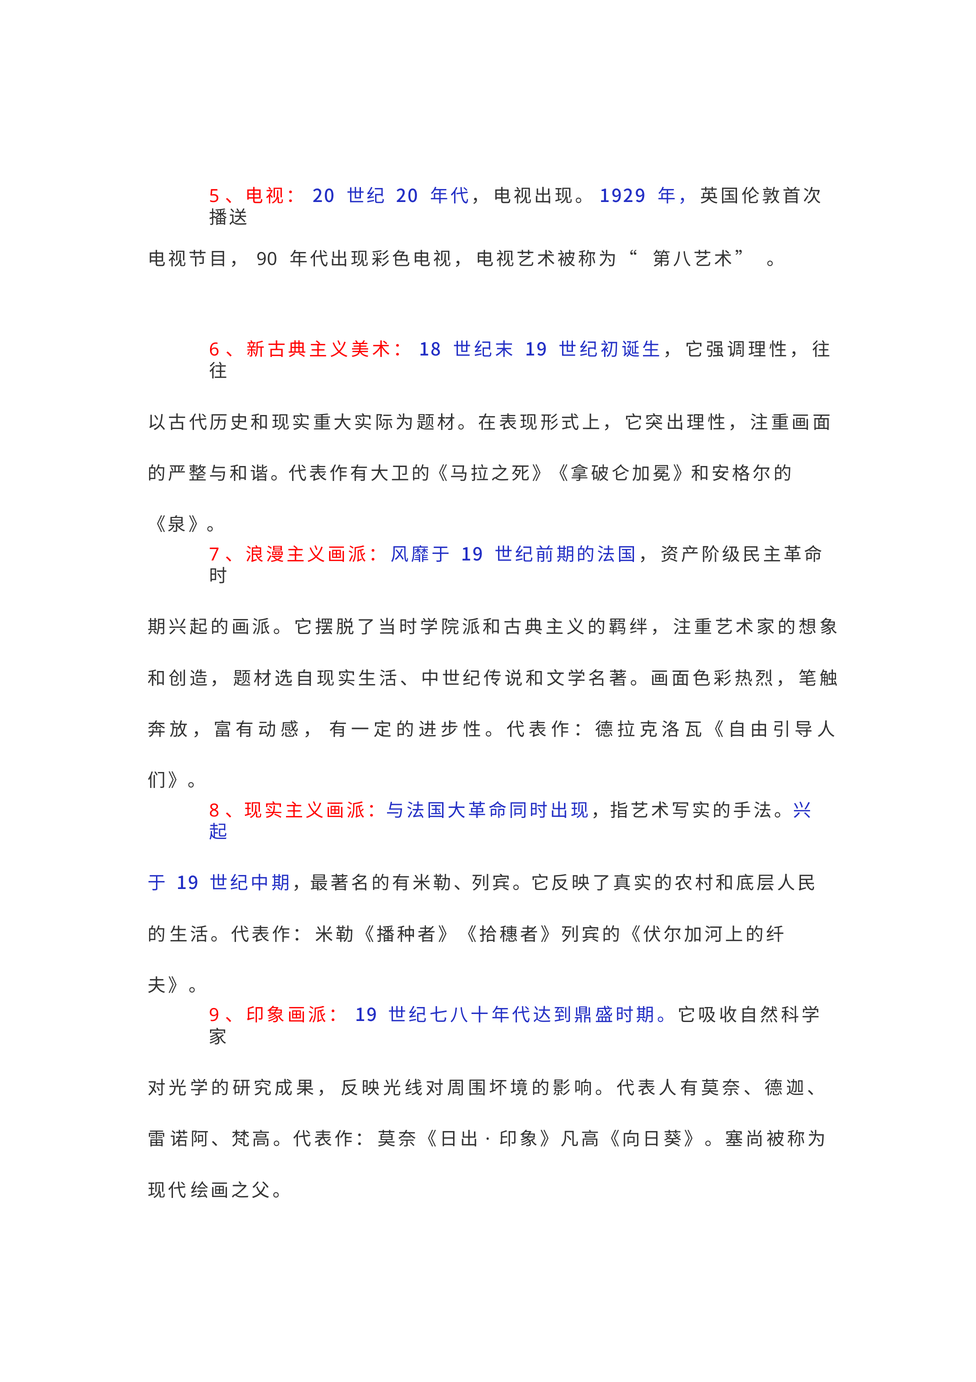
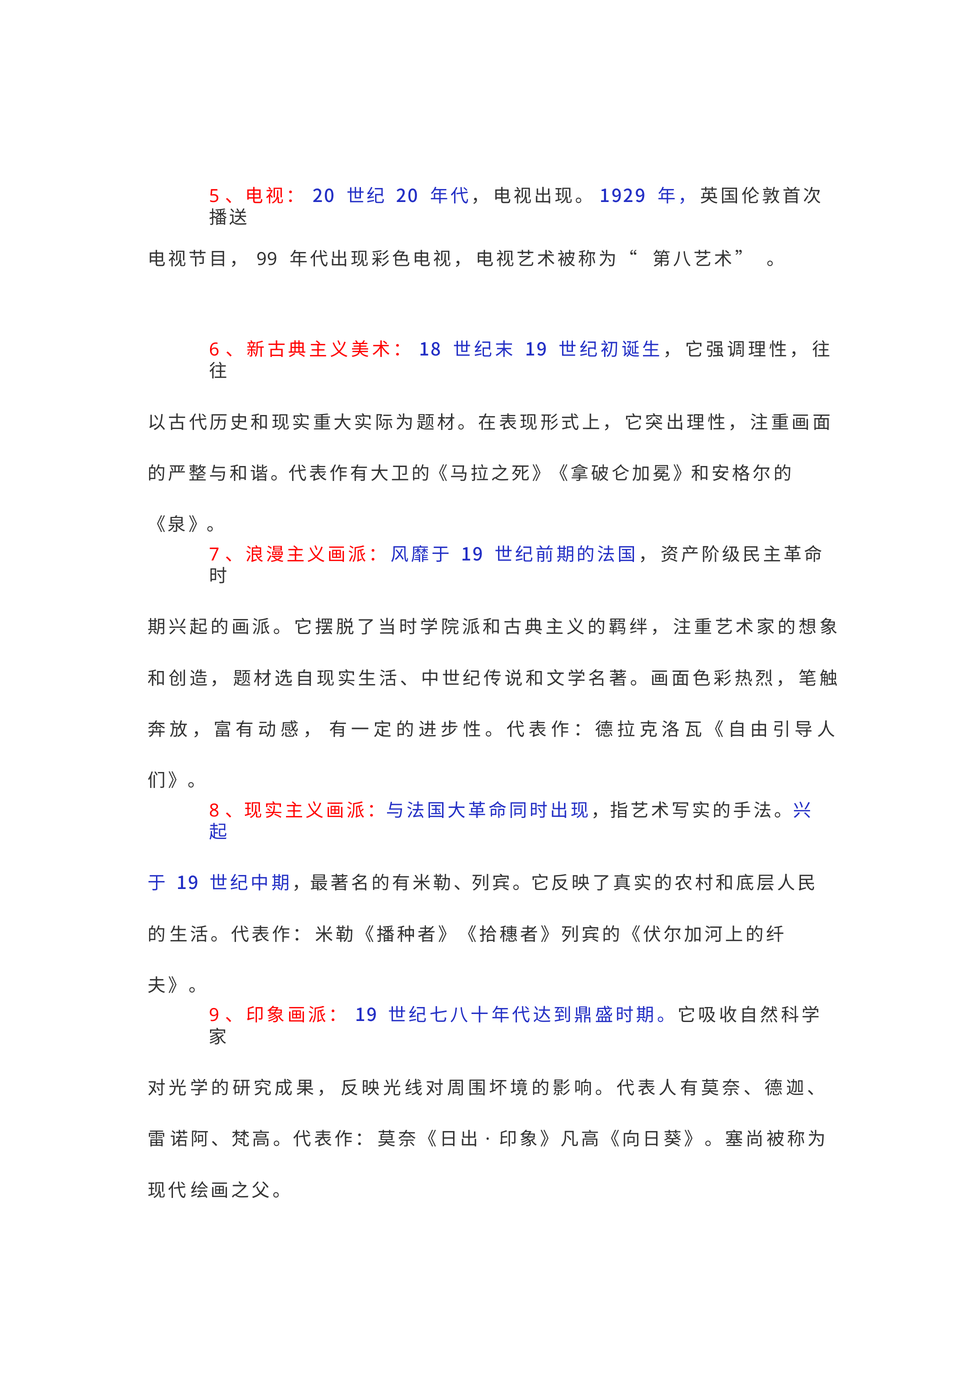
90: 90 -> 99
